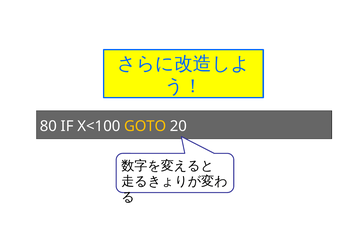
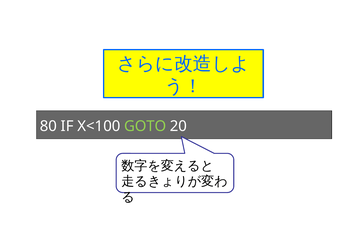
GOTO colour: yellow -> light green
